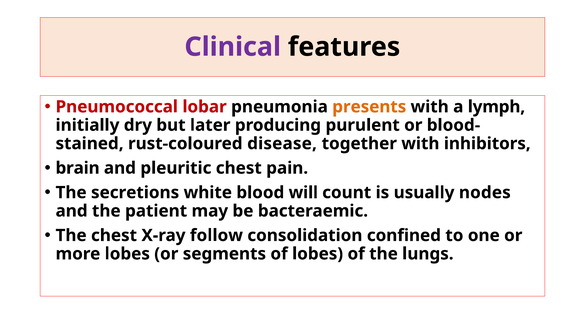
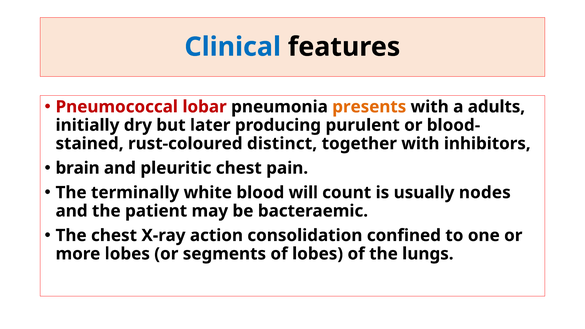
Clinical colour: purple -> blue
lymph: lymph -> adults
disease: disease -> distinct
secretions: secretions -> terminally
follow: follow -> action
